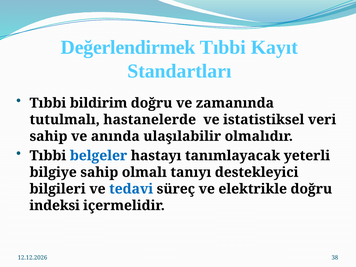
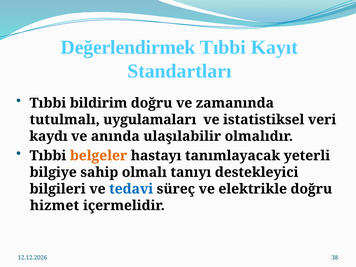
hastanelerde: hastanelerde -> uygulamaları
sahip at (48, 136): sahip -> kaydı
belgeler colour: blue -> orange
indeksi: indeksi -> hizmet
